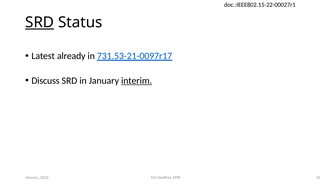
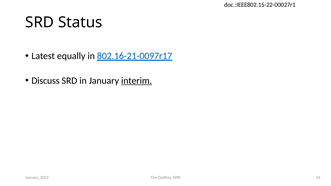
SRD at (40, 22) underline: present -> none
already: already -> equally
731.53-21-0097r17: 731.53-21-0097r17 -> 802.16-21-0097r17
